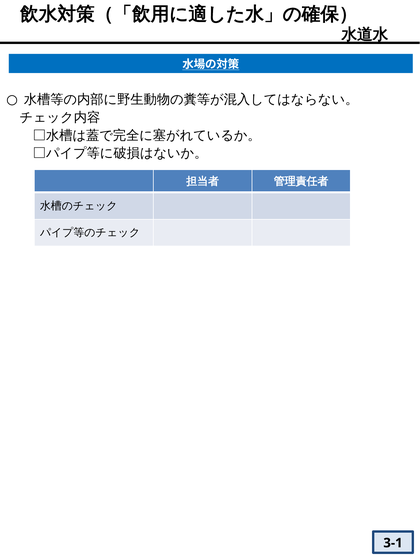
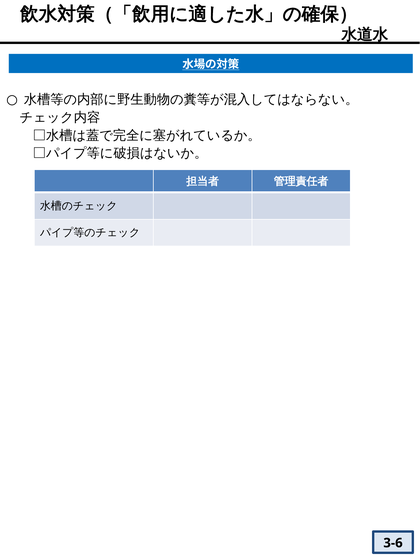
3-1: 3-1 -> 3-6
